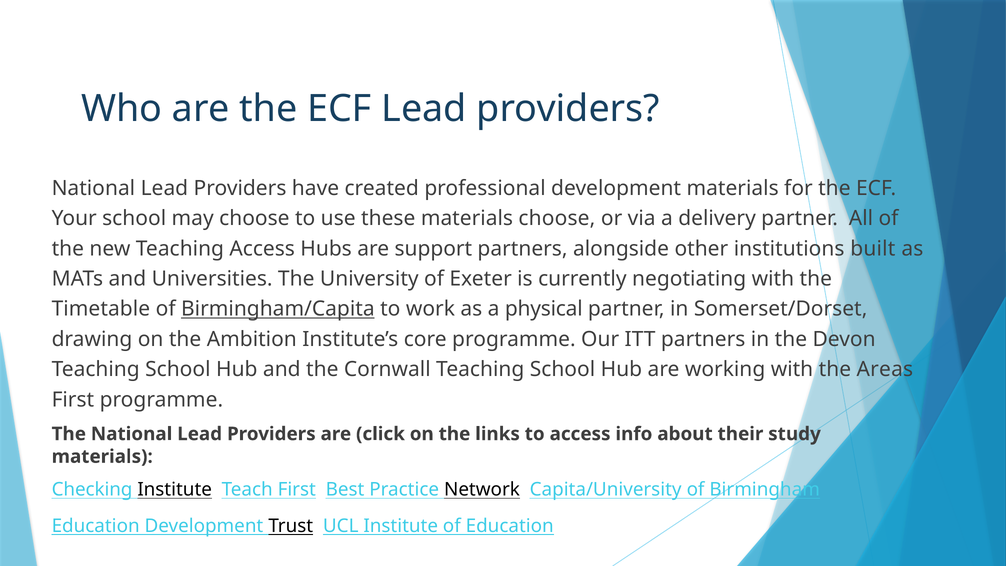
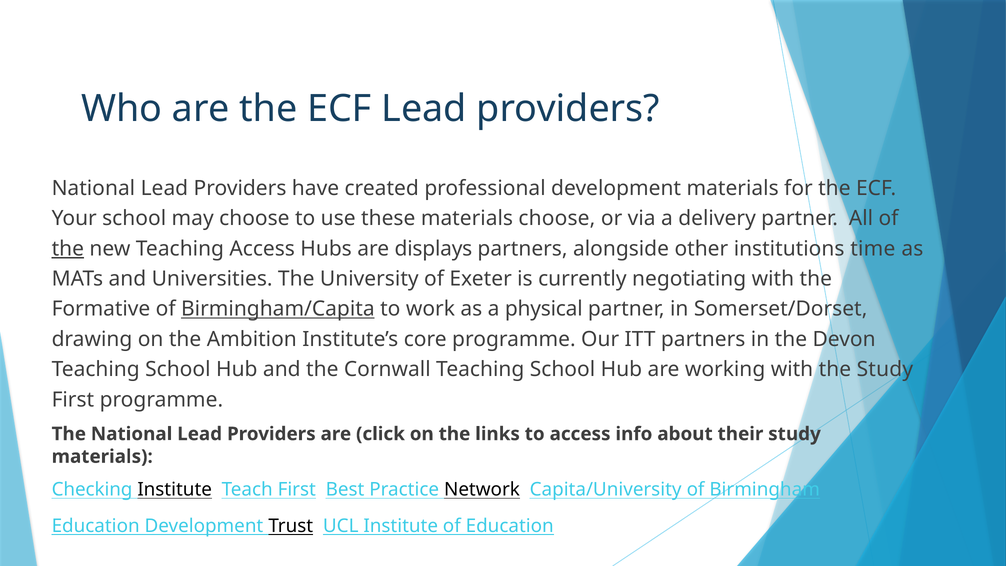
the at (68, 249) underline: none -> present
support: support -> displays
built: built -> time
Timetable: Timetable -> Formative
the Areas: Areas -> Study
